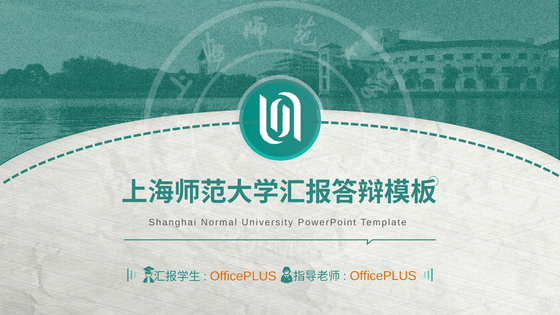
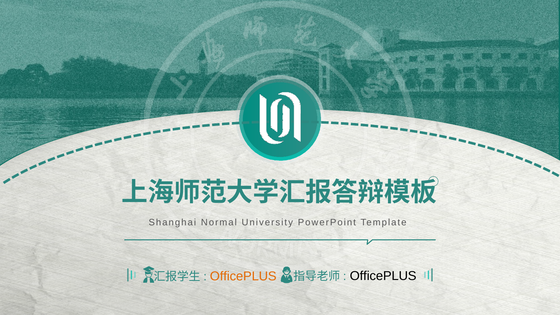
OfficePLUS at (383, 276) colour: orange -> black
